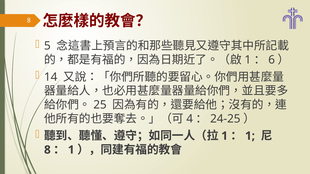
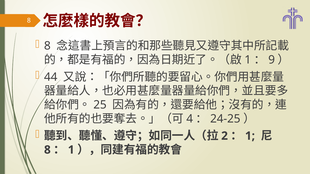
5 at (47, 46): 5 -> 8
6: 6 -> 9
14: 14 -> 44
1 at (225, 136): 1 -> 2
